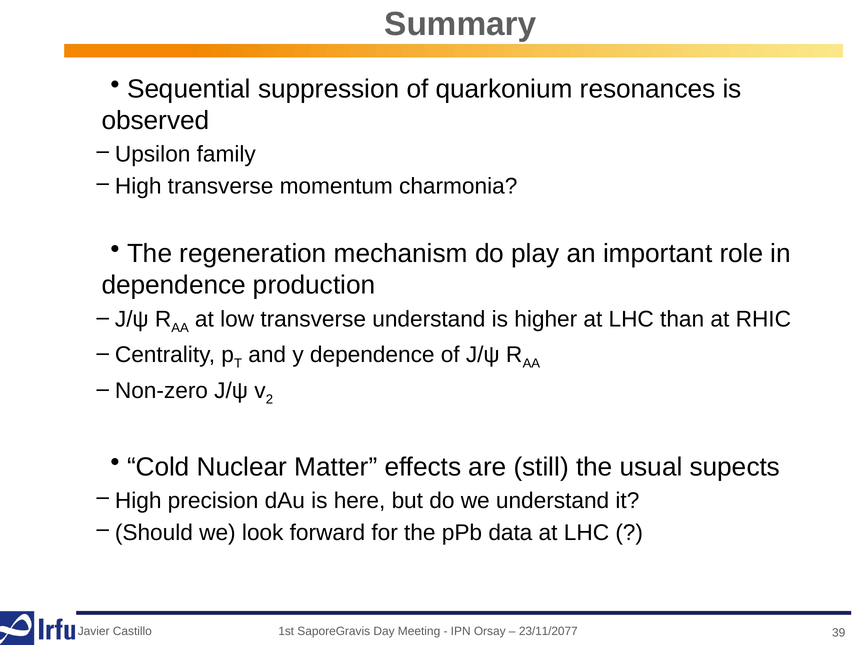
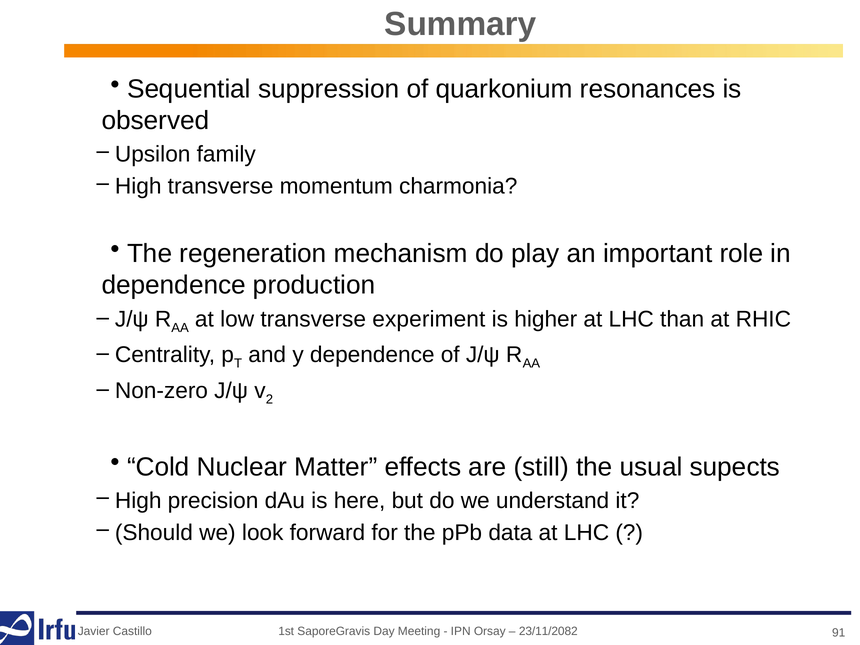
transverse understand: understand -> experiment
23/11/2077: 23/11/2077 -> 23/11/2082
39: 39 -> 91
